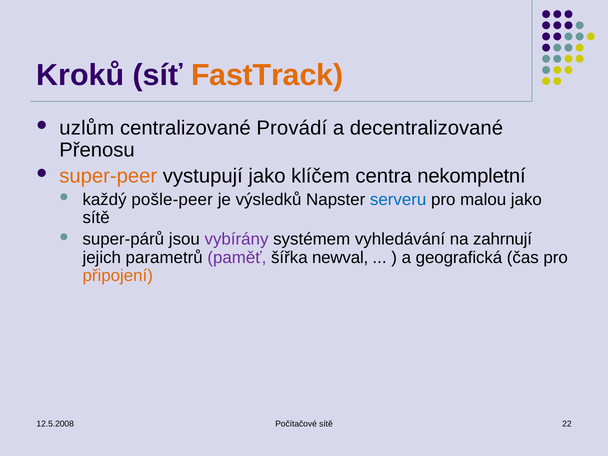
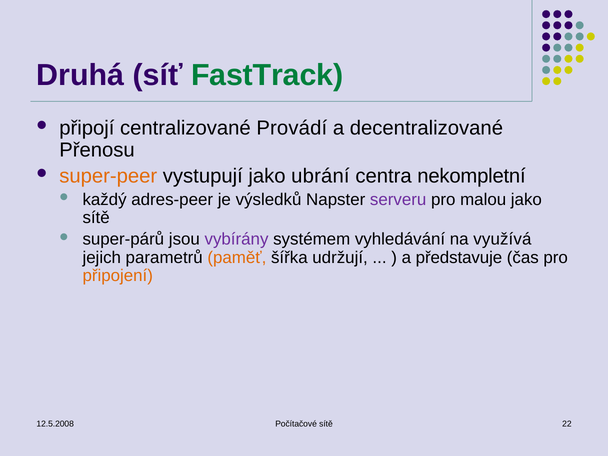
Kroků: Kroků -> Druhá
FastTrack colour: orange -> green
uzlům: uzlům -> připojí
klíčem: klíčem -> ubrání
pošle-peer: pošle-peer -> adres-peer
serveru colour: blue -> purple
zahrnují: zahrnují -> využívá
paměť colour: purple -> orange
newval: newval -> udržují
geografická: geografická -> představuje
